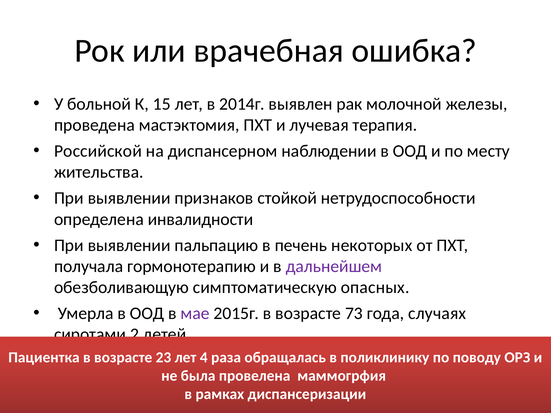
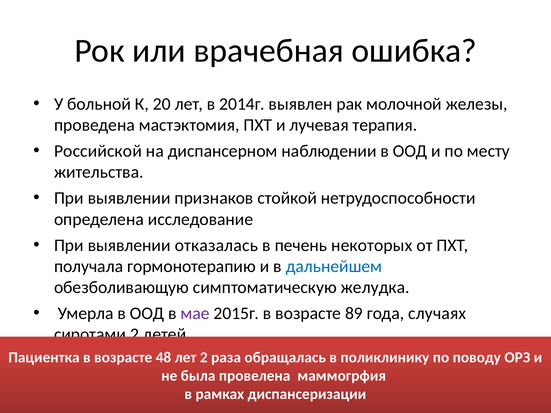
15: 15 -> 20
инвалидности: инвалидности -> исследование
пальпацию: пальпацию -> отказалась
дальнейшем colour: purple -> blue
опасных: опасных -> желудка
73: 73 -> 89
23: 23 -> 48
лет 4: 4 -> 2
